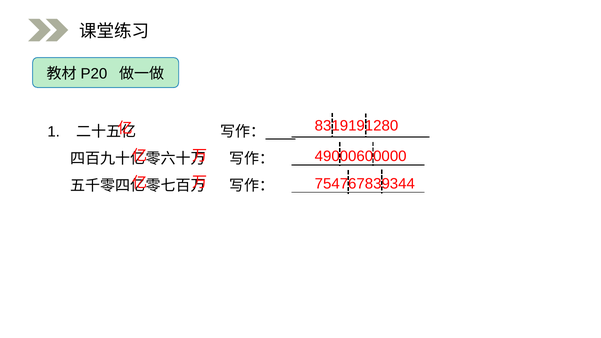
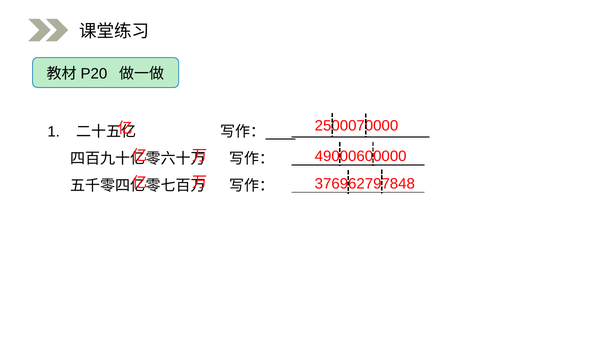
8319191280: 8319191280 -> 2500070000
754767839344: 754767839344 -> 376962797848
